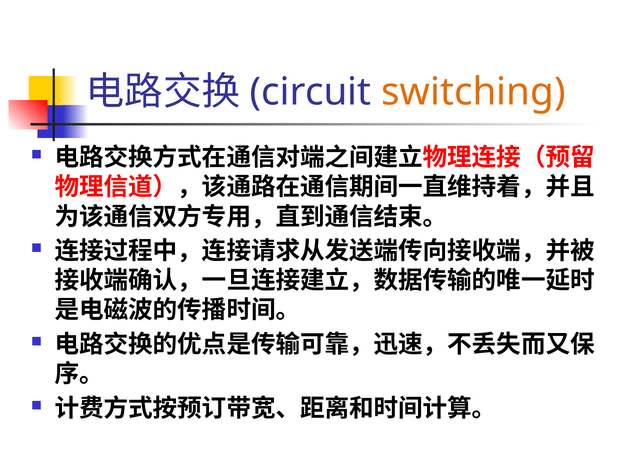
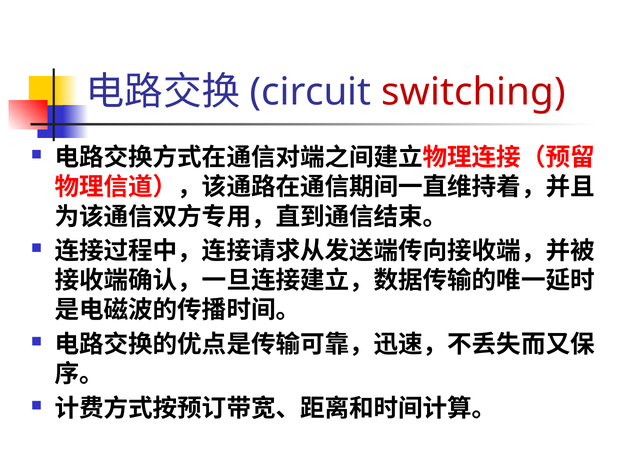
switching colour: orange -> red
